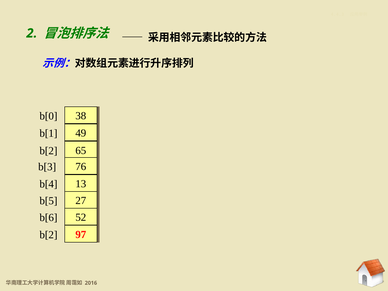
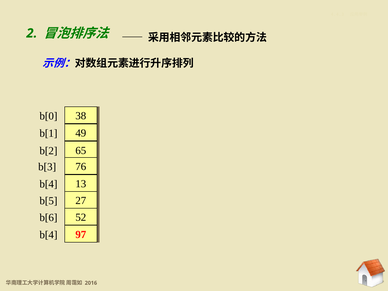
b[2 at (48, 235): b[2 -> b[4
